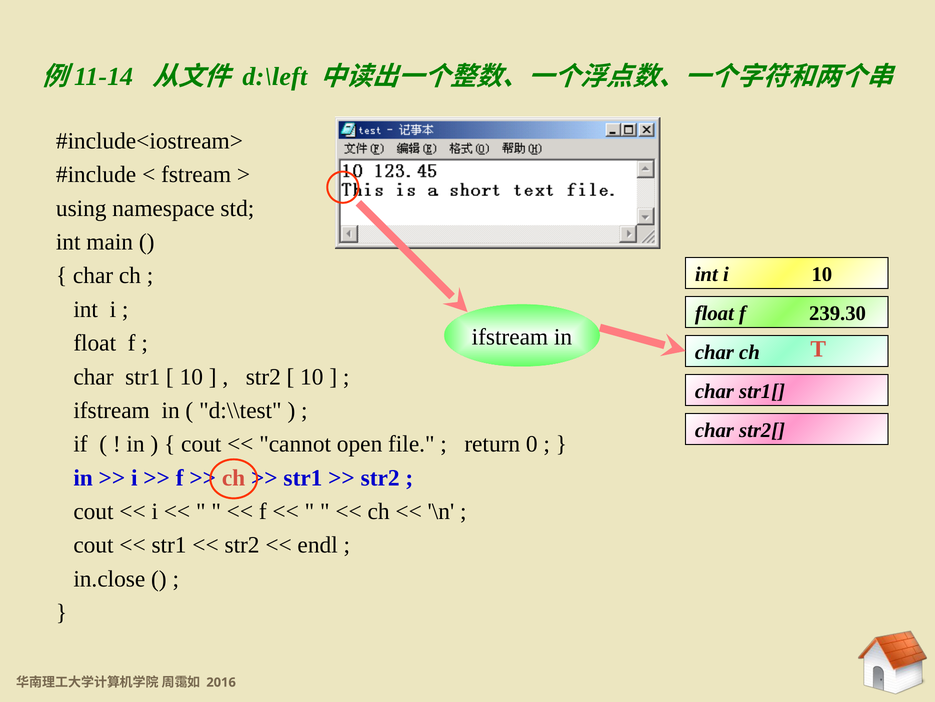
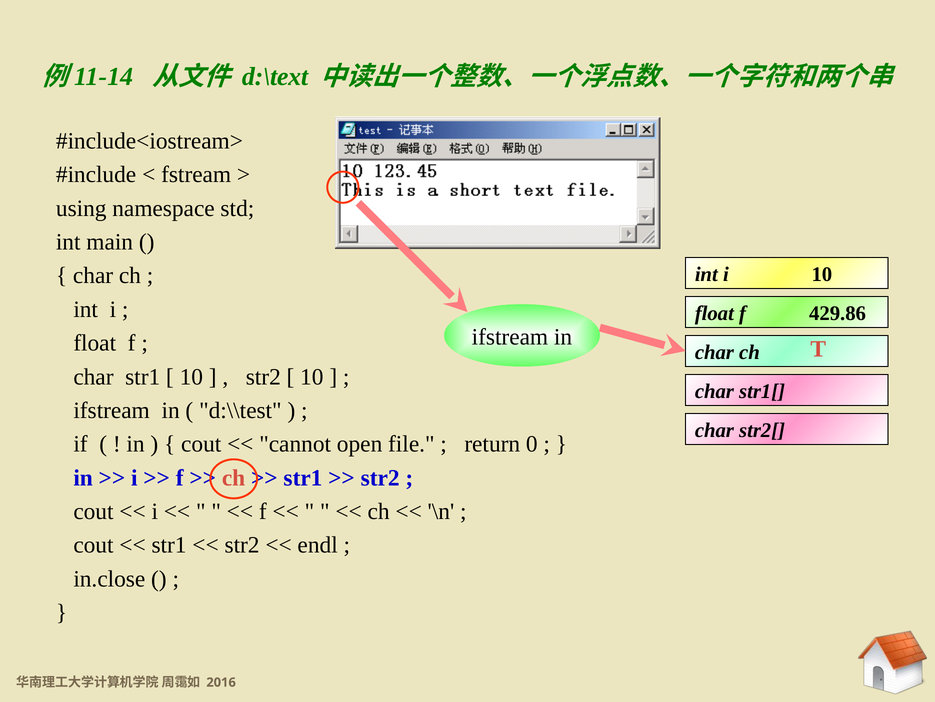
d:\left: d:\left -> d:\text
239.30: 239.30 -> 429.86
